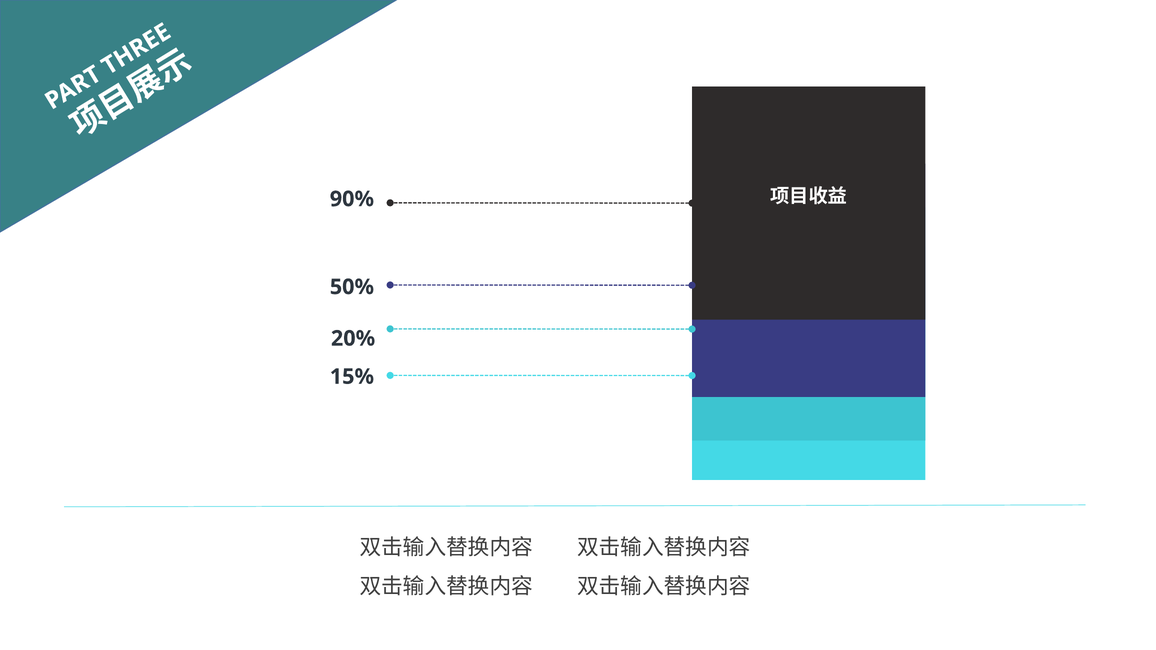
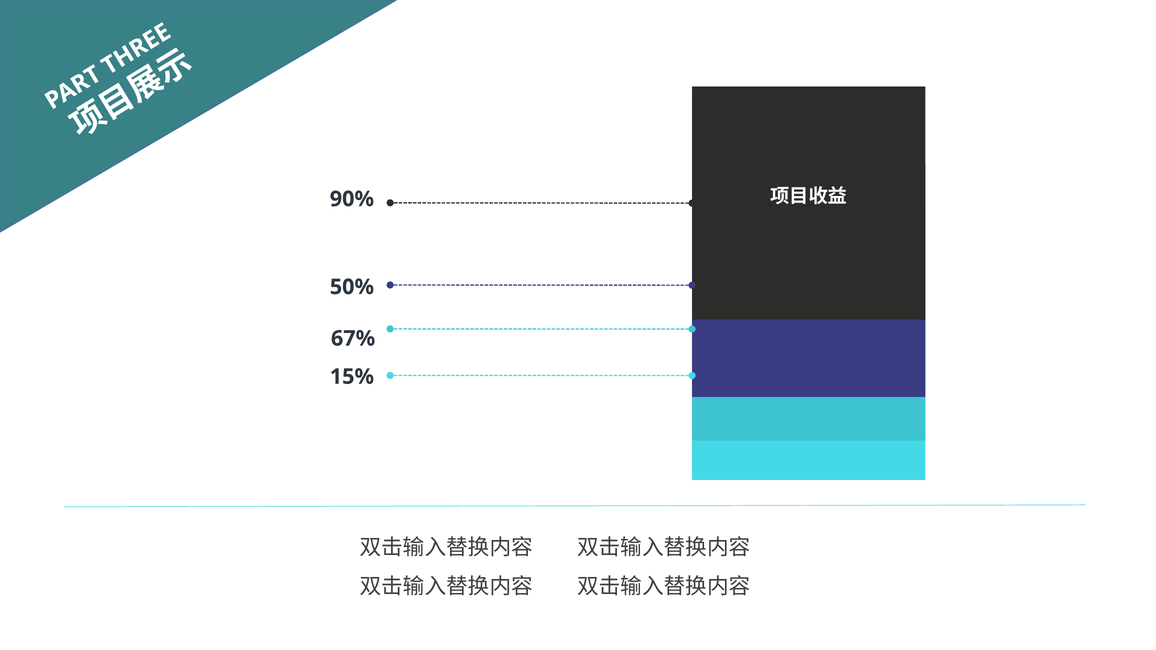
20%: 20% -> 67%
